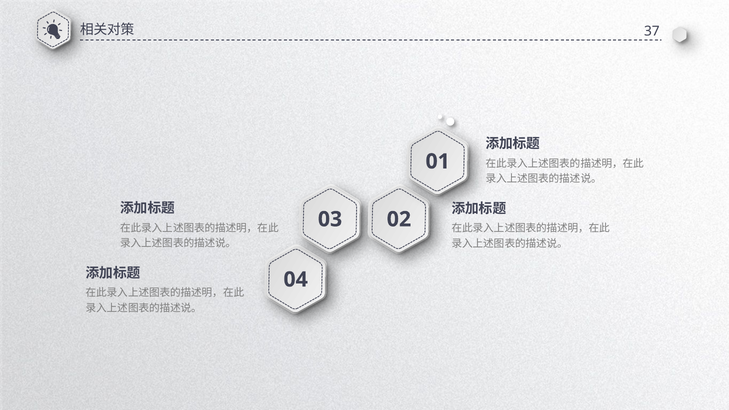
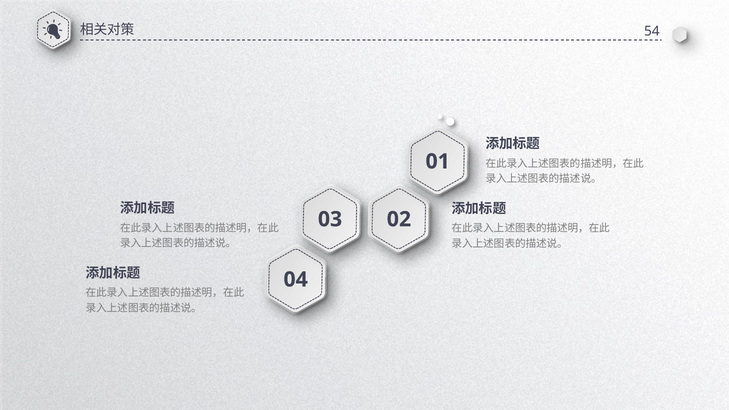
37: 37 -> 54
